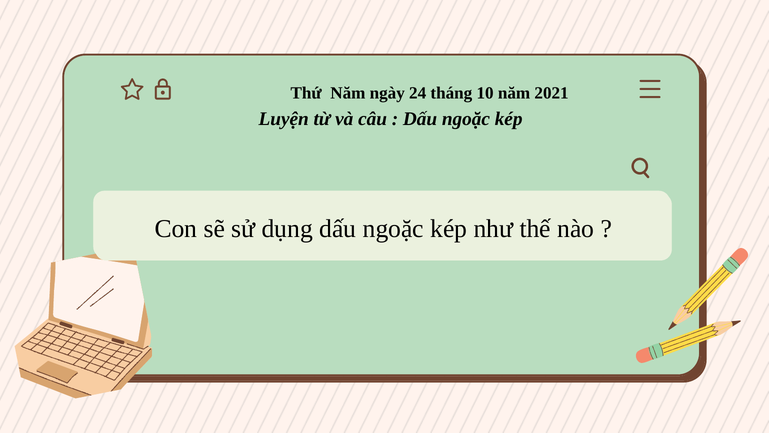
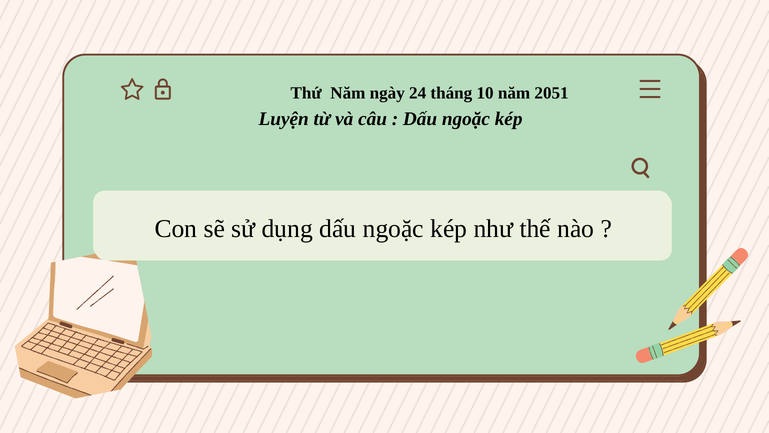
2021: 2021 -> 2051
